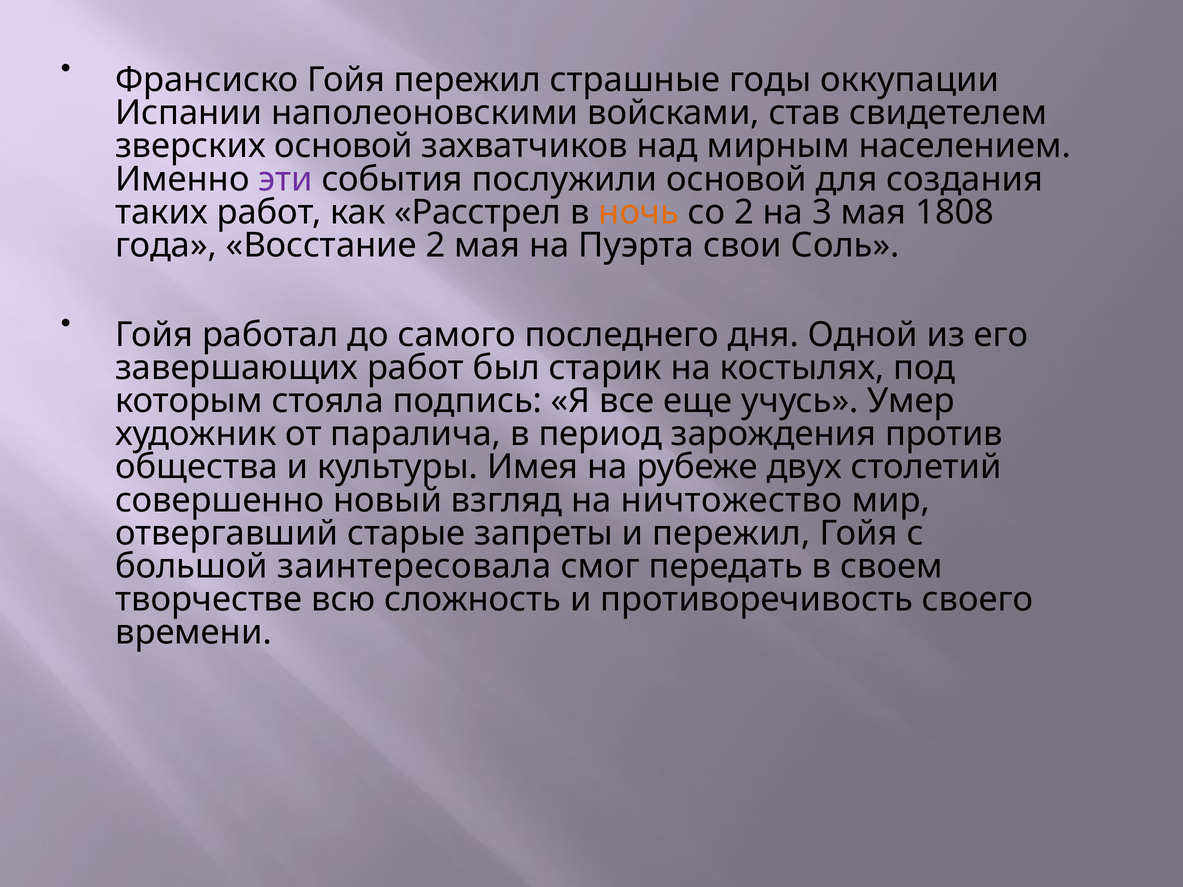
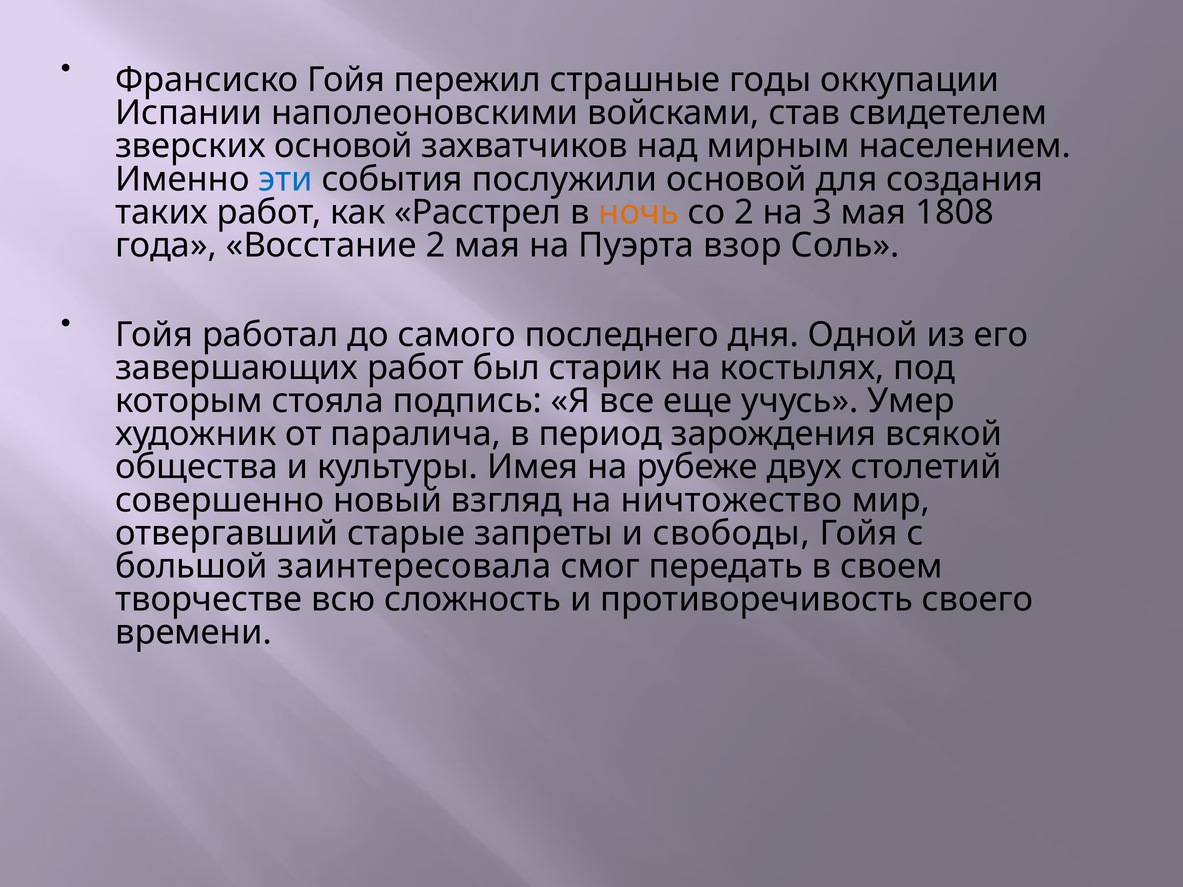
эти colour: purple -> blue
свои: свои -> взор
против: против -> всякой
и пережил: пережил -> свободы
